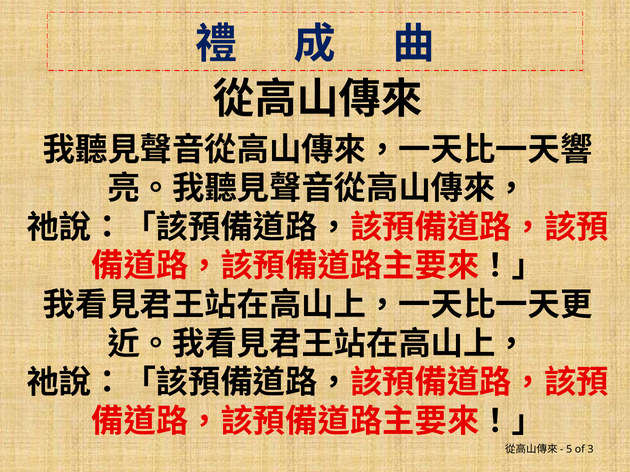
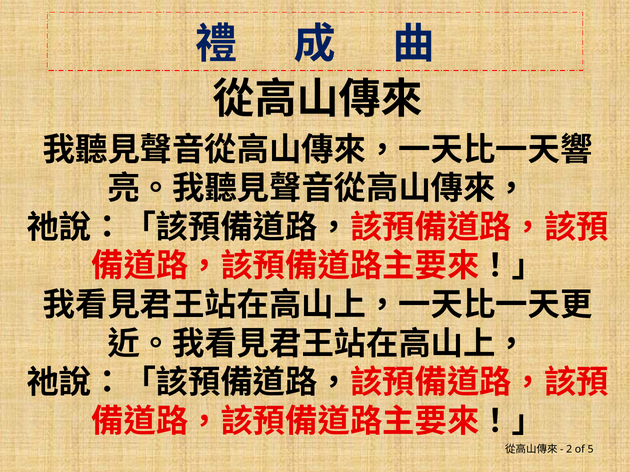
5: 5 -> 2
3: 3 -> 5
